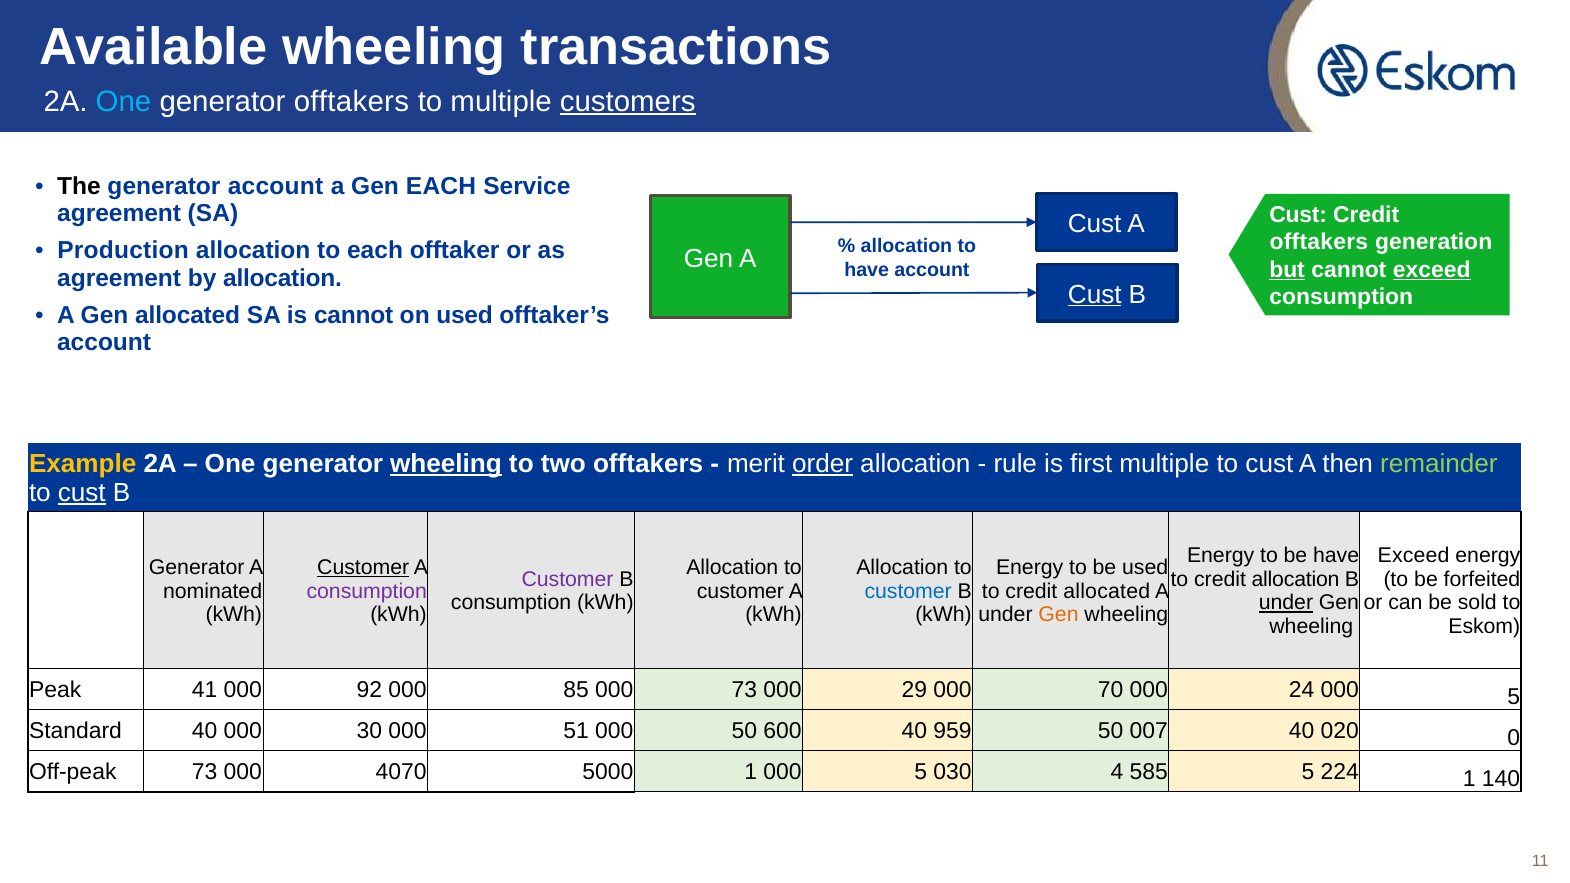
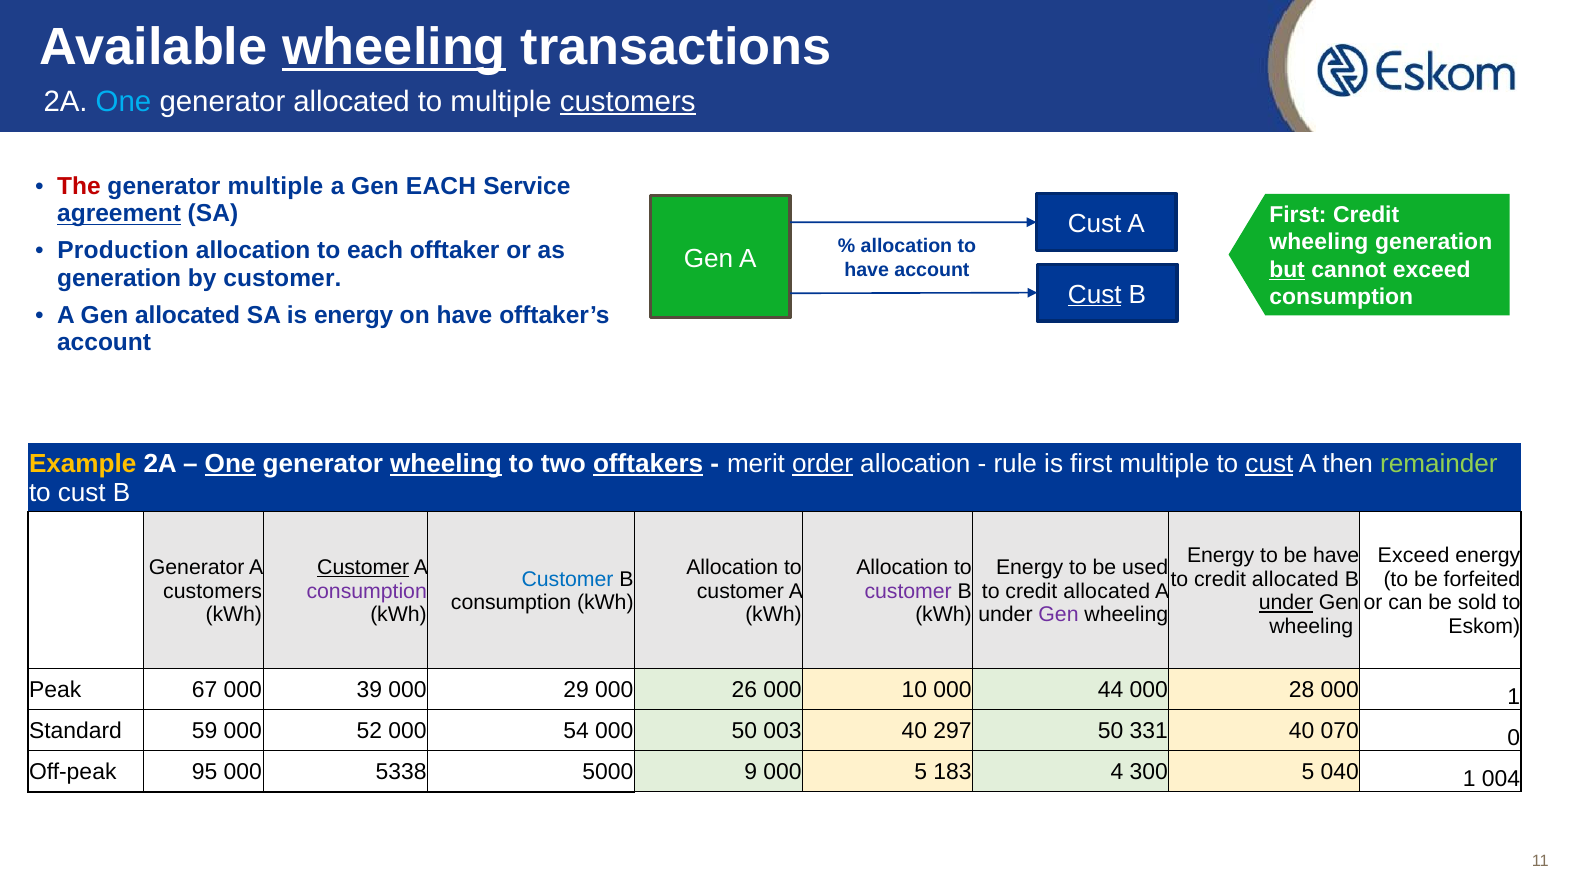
wheeling at (394, 47) underline: none -> present
generator offtakers: offtakers -> allocated
The colour: black -> red
generator account: account -> multiple
agreement at (119, 214) underline: none -> present
Cust at (1298, 215): Cust -> First
offtakers at (1319, 242): offtakers -> wheeling
exceed at (1432, 270) underline: present -> none
agreement at (119, 278): agreement -> generation
by allocation: allocation -> customer
is cannot: cannot -> energy
on used: used -> have
One at (230, 464) underline: none -> present
offtakers at (648, 464) underline: none -> present
cust at (1269, 464) underline: none -> present
cust at (82, 493) underline: present -> none
Customer at (568, 579) colour: purple -> blue
allocation at (1296, 579): allocation -> allocated
nominated at (213, 591): nominated -> customers
customer at (908, 591) colour: blue -> purple
Gen at (1059, 615) colour: orange -> purple
41: 41 -> 67
92: 92 -> 39
85: 85 -> 29
000 73: 73 -> 26
29: 29 -> 10
70: 70 -> 44
24: 24 -> 28
5 at (1514, 697): 5 -> 1
Standard 40: 40 -> 59
30: 30 -> 52
51: 51 -> 54
600: 600 -> 003
959: 959 -> 297
007: 007 -> 331
020: 020 -> 070
Off-peak 73: 73 -> 95
4070: 4070 -> 5338
5000 1: 1 -> 9
030: 030 -> 183
585: 585 -> 300
224: 224 -> 040
140: 140 -> 004
